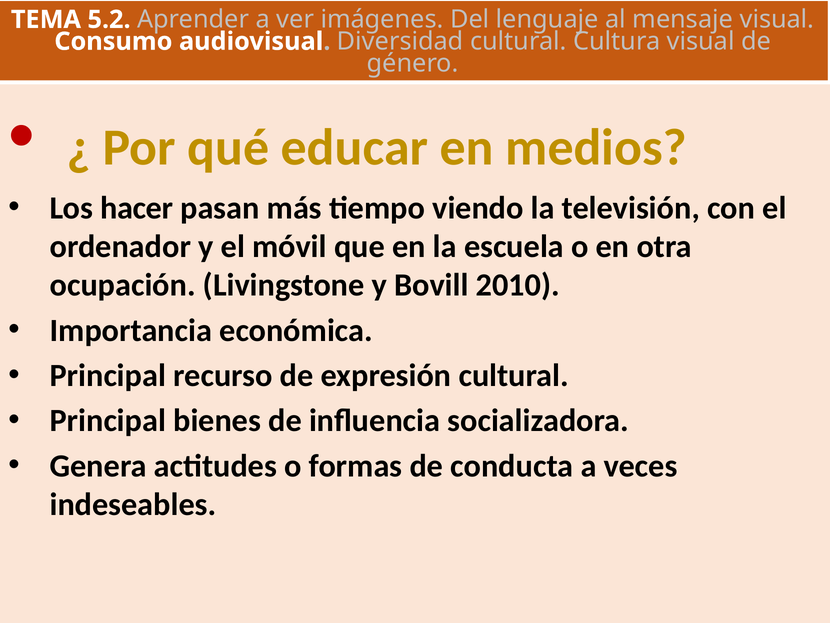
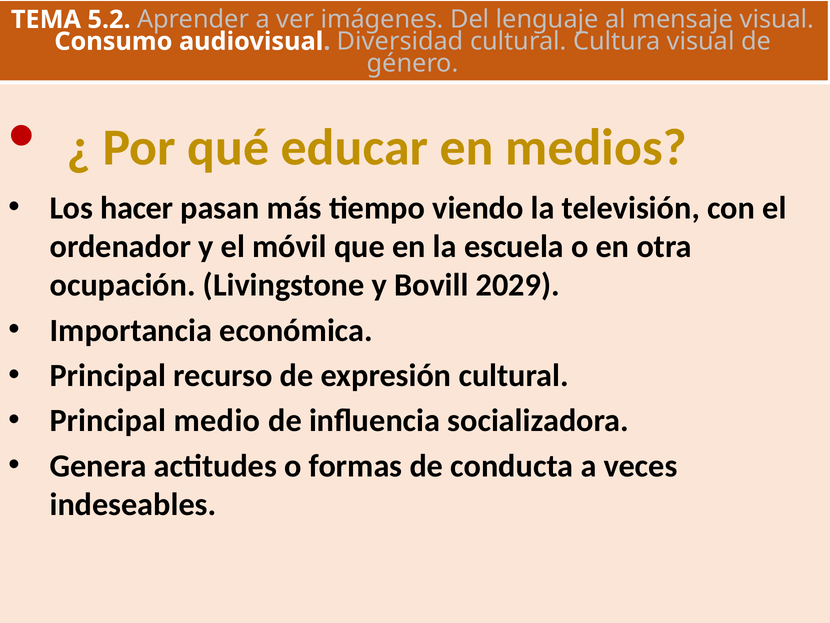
2010: 2010 -> 2029
bienes: bienes -> medio
